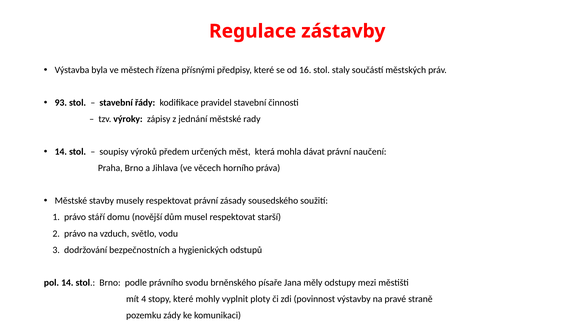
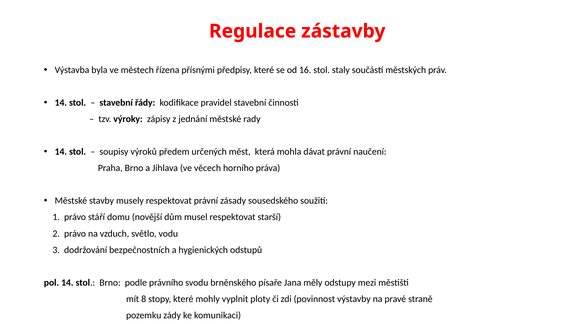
93 at (61, 103): 93 -> 14
4: 4 -> 8
